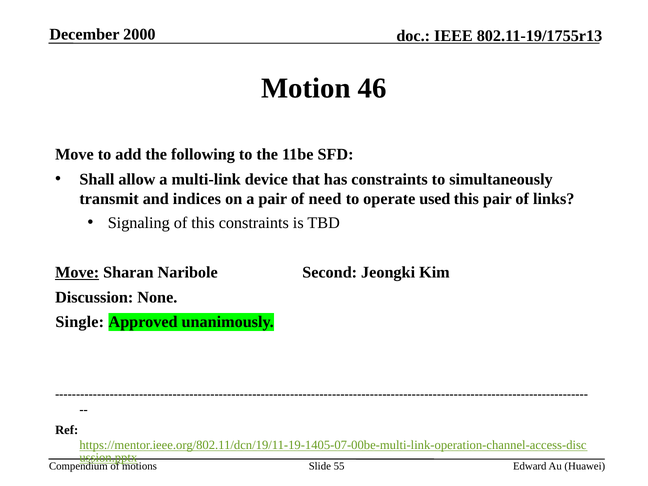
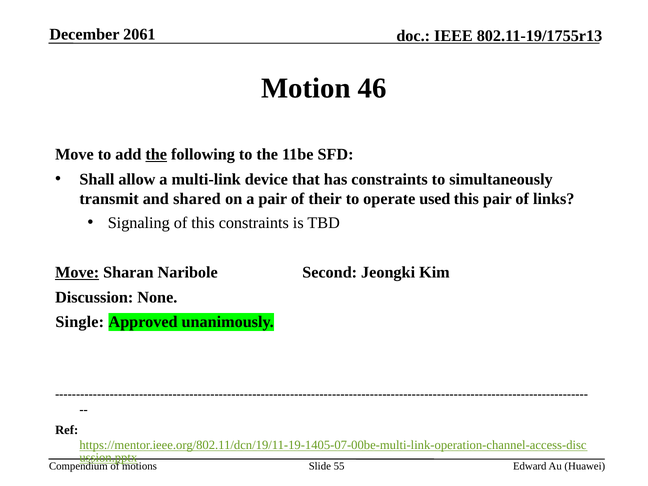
2000: 2000 -> 2061
the at (156, 155) underline: none -> present
indices: indices -> shared
need: need -> their
